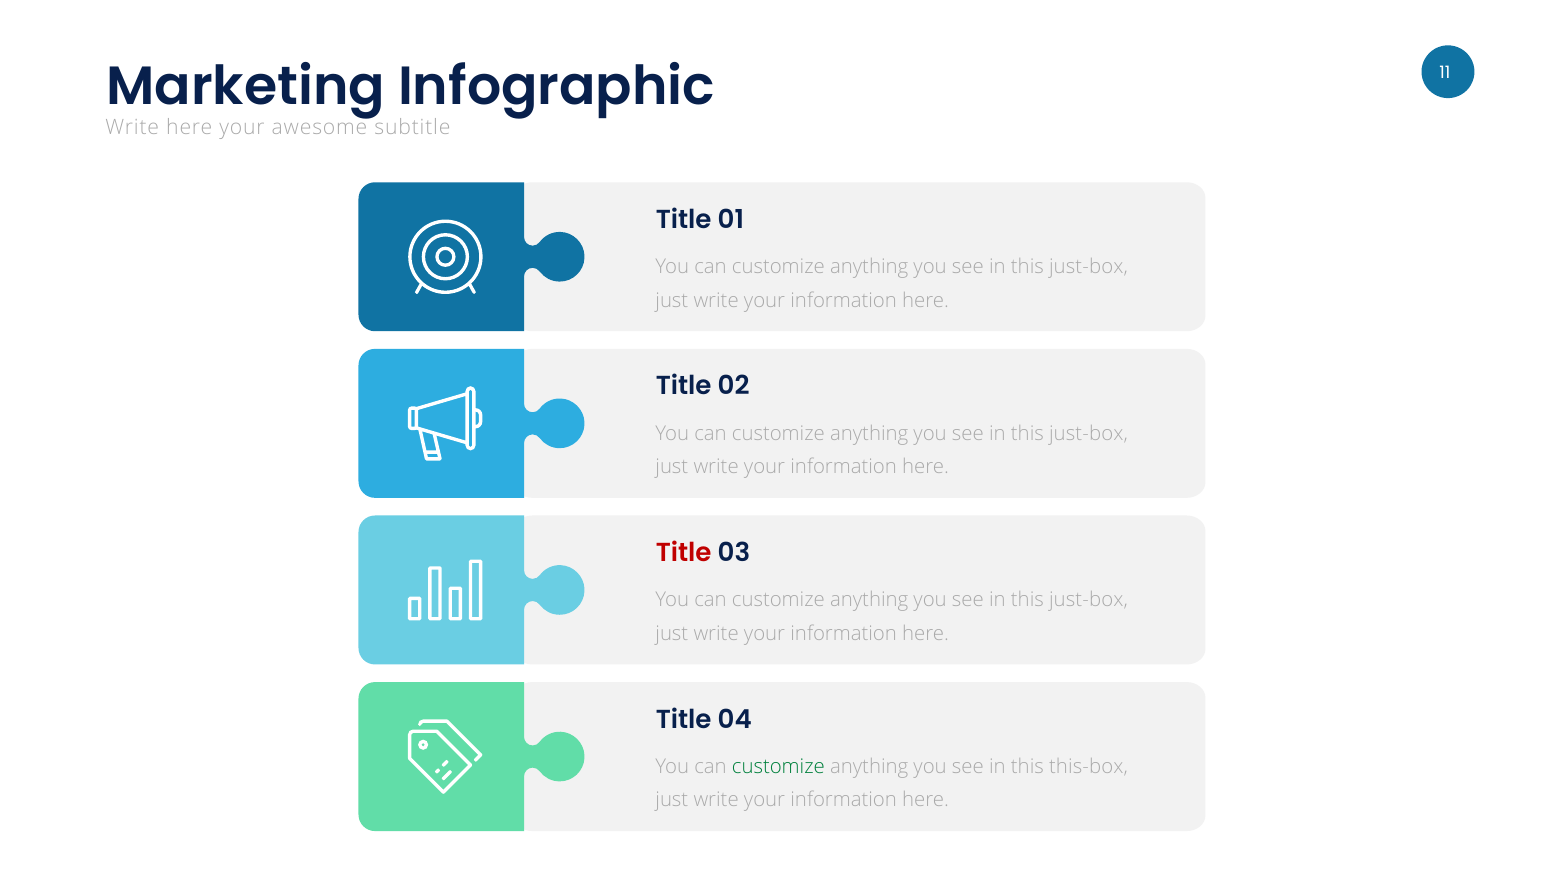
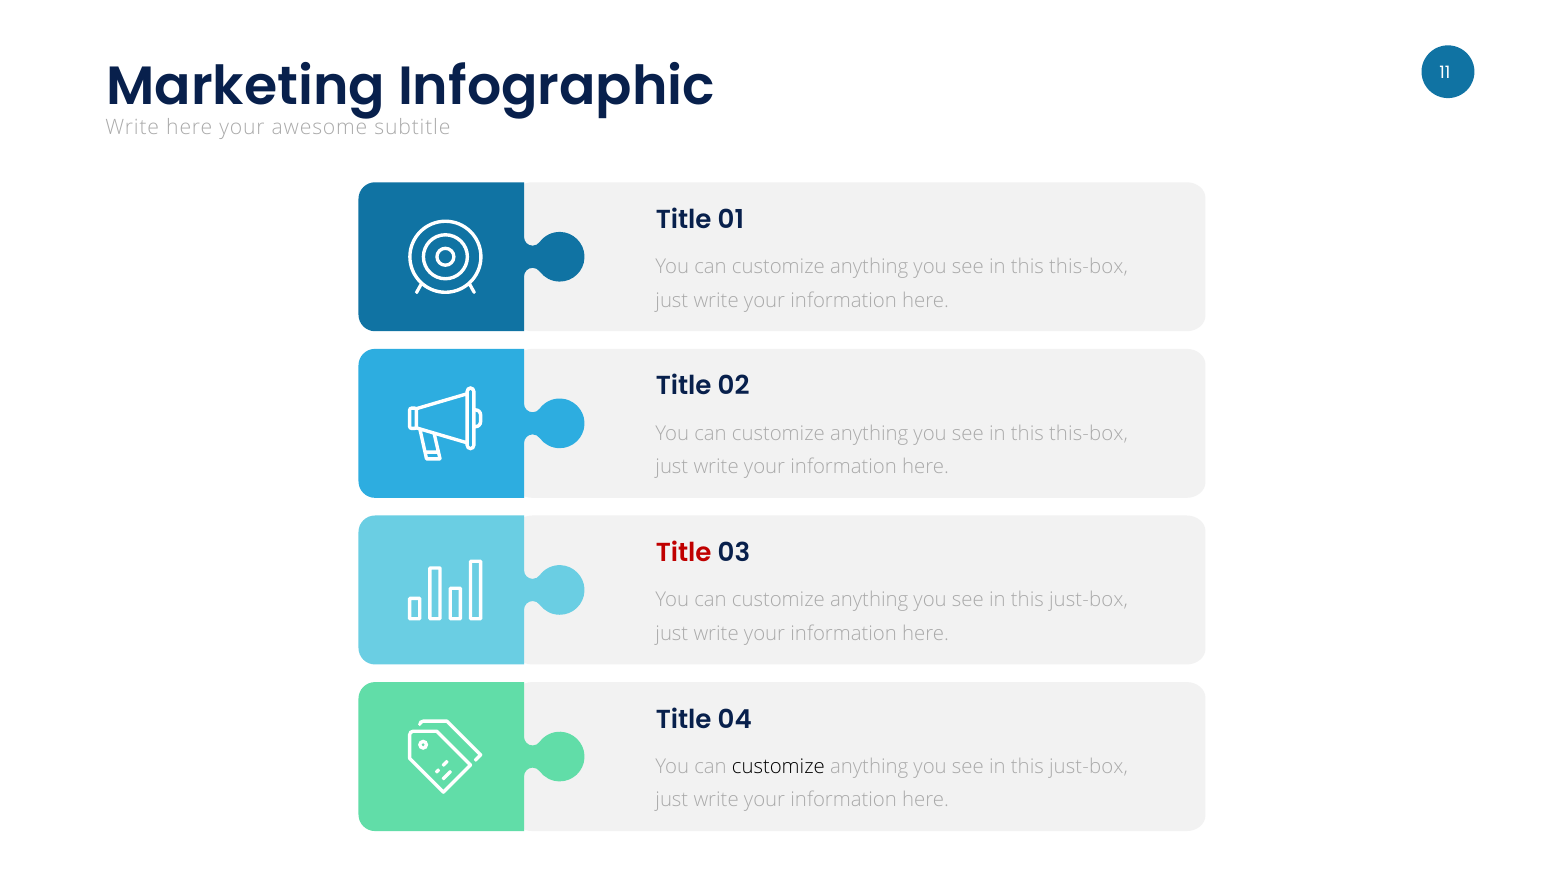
just-box at (1088, 267): just-box -> this-box
just-box at (1088, 434): just-box -> this-box
customize at (778, 767) colour: green -> black
this-box at (1088, 767): this-box -> just-box
